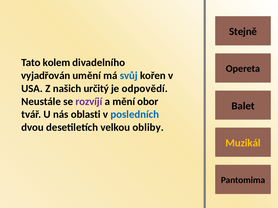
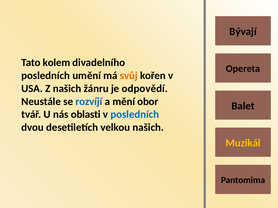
Stejně: Stejně -> Bývají
vyjadřován at (46, 76): vyjadřován -> posledních
svůj colour: blue -> orange
určitý: určitý -> žánru
rozvíjí colour: purple -> blue
velkou obliby: obliby -> našich
